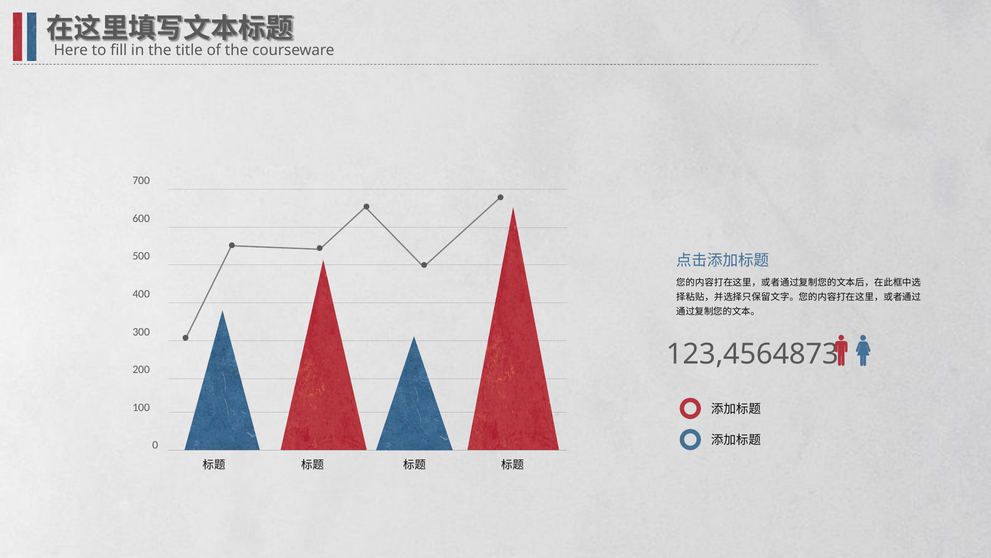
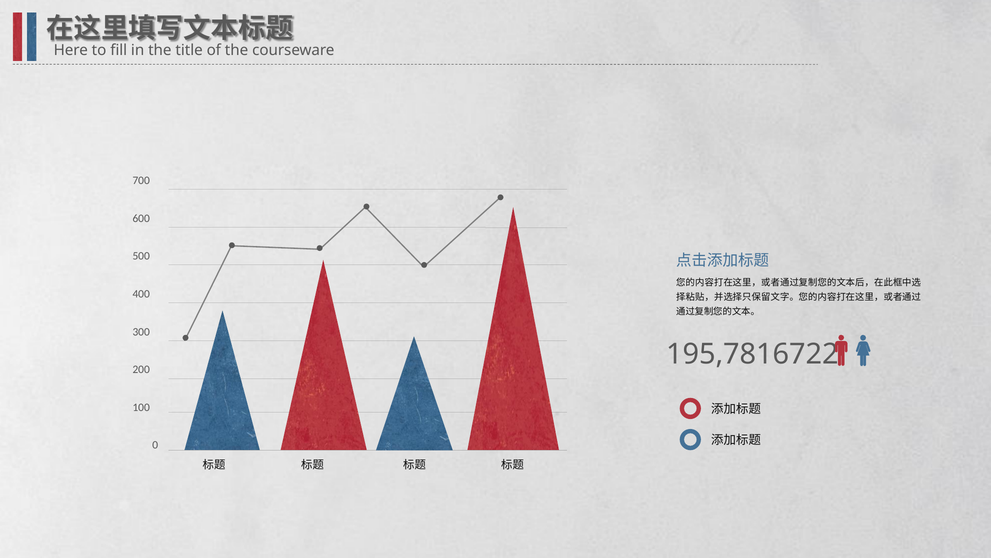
123,4564873: 123,4564873 -> 195,7816722
